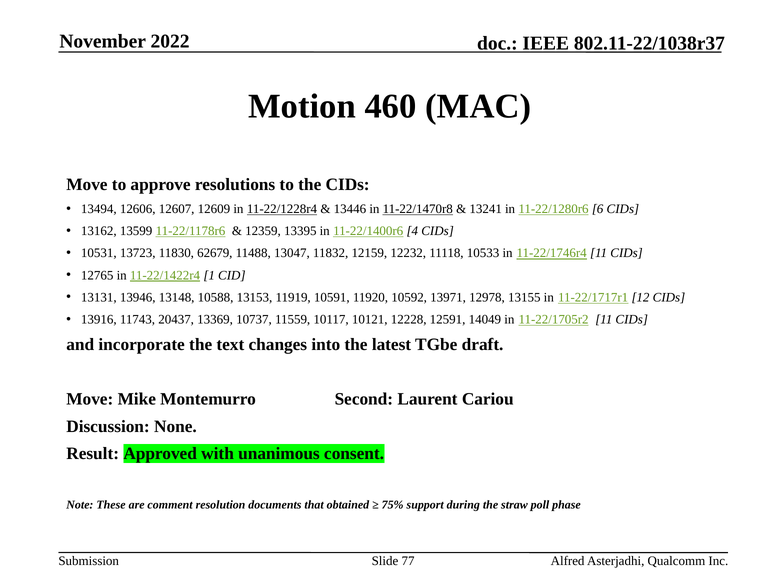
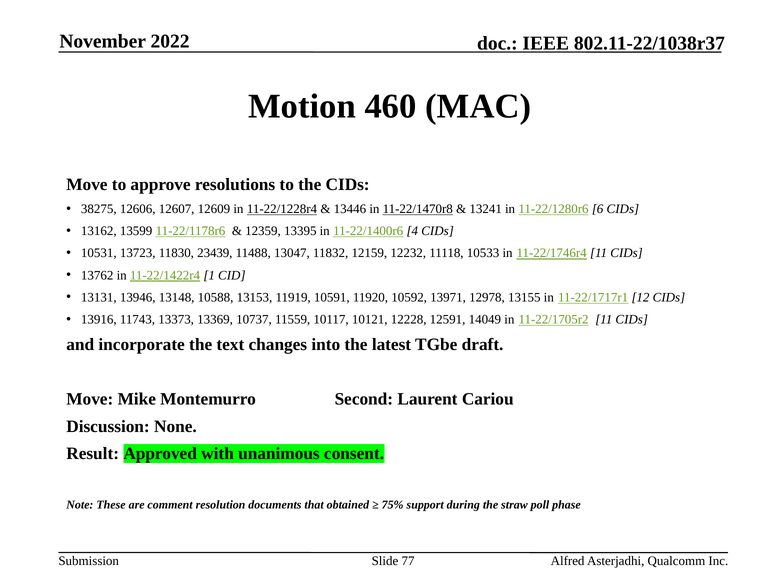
13494: 13494 -> 38275
62679: 62679 -> 23439
12765: 12765 -> 13762
20437: 20437 -> 13373
